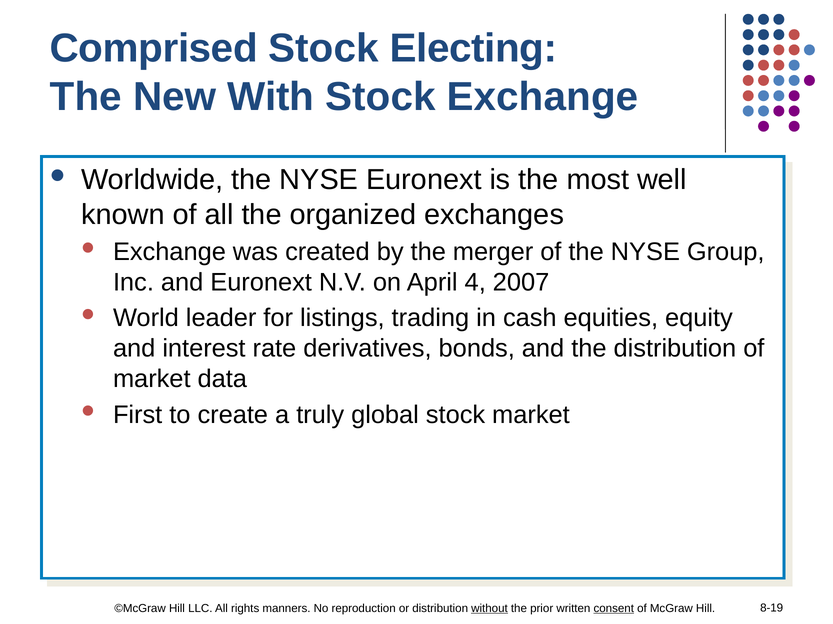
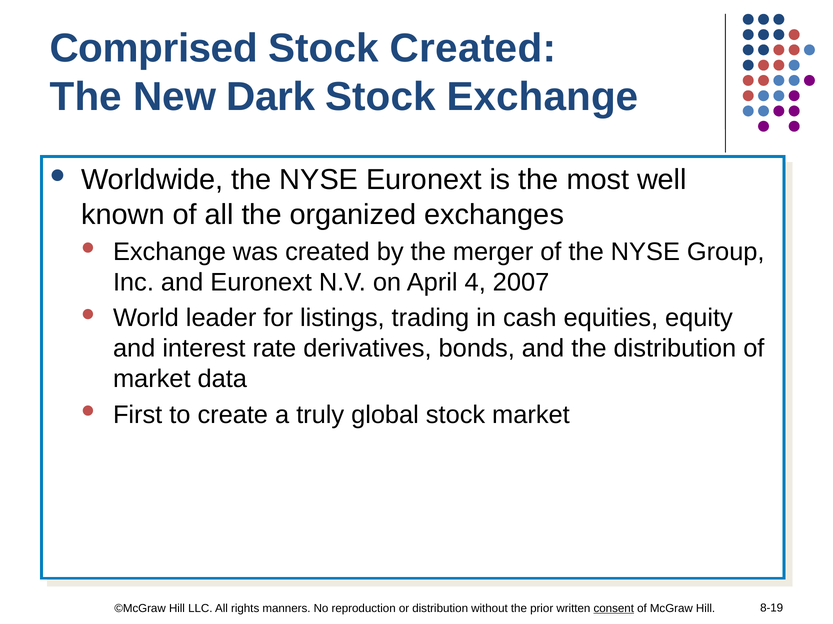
Stock Electing: Electing -> Created
With: With -> Dark
without underline: present -> none
